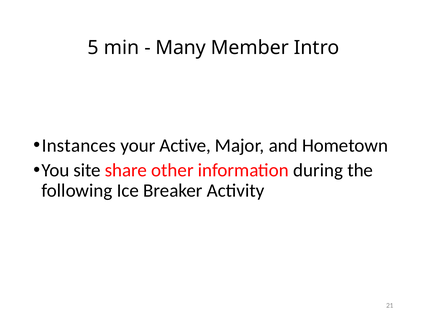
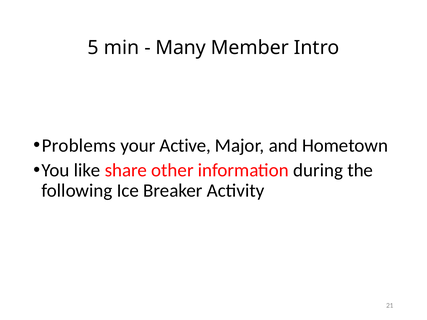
Instances: Instances -> Problems
site: site -> like
